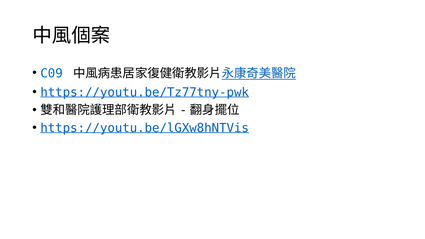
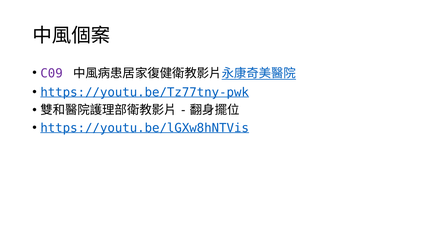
C09 colour: blue -> purple
